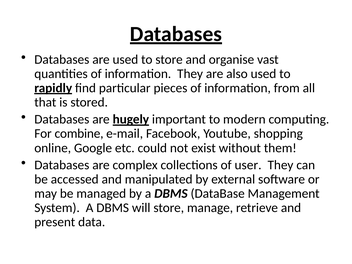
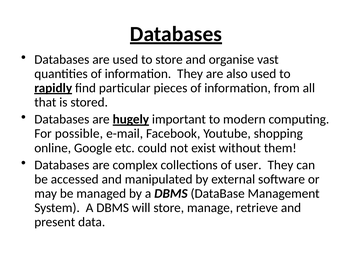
combine: combine -> possible
